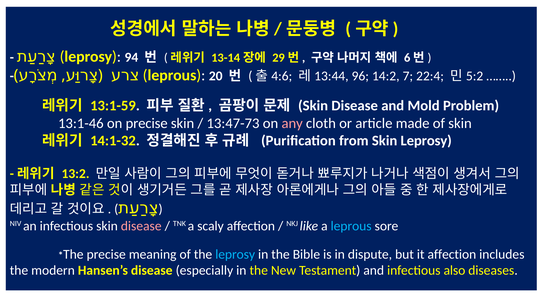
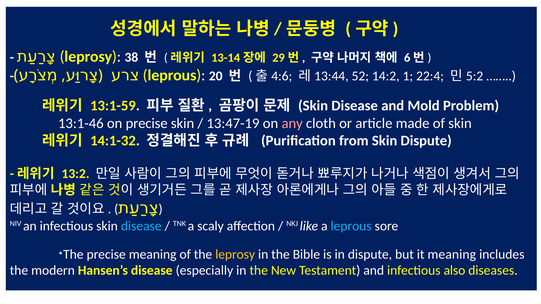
94: 94 -> 38
96: 96 -> 52
7: 7 -> 1
13:47-73: 13:47-73 -> 13:47-19
Skin Leprosy: Leprosy -> Dispute
disease at (141, 226) colour: pink -> light blue
leprosy at (235, 255) colour: light blue -> yellow
it affection: affection -> meaning
